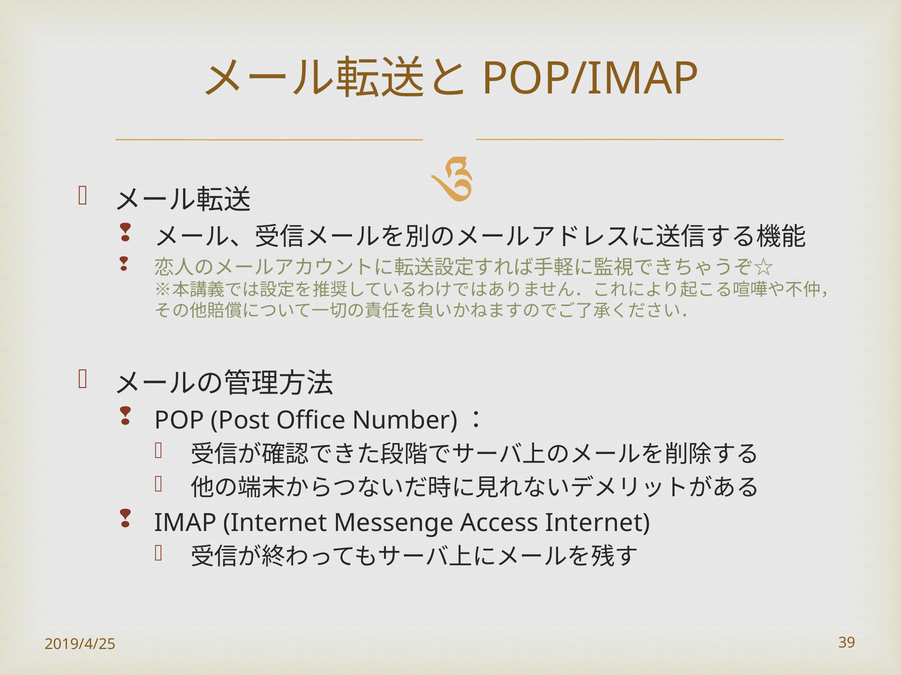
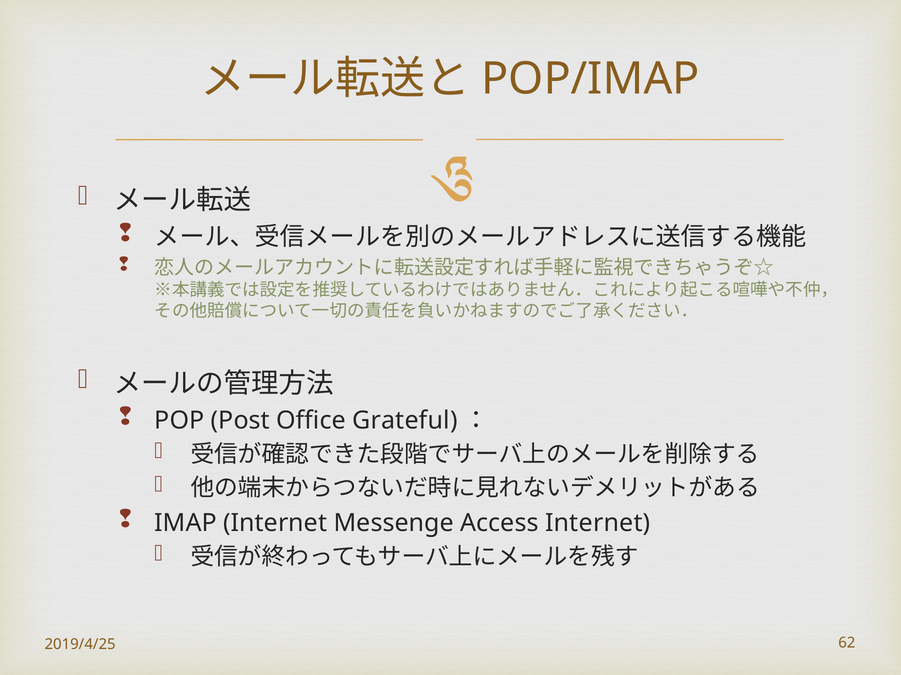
Number: Number -> Grateful
39: 39 -> 62
